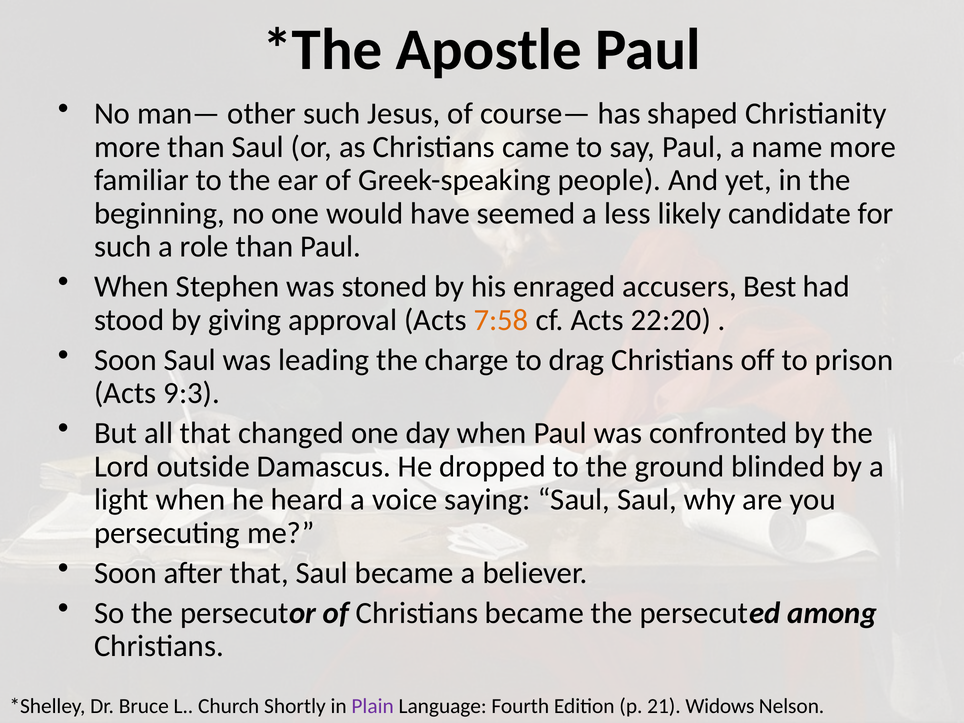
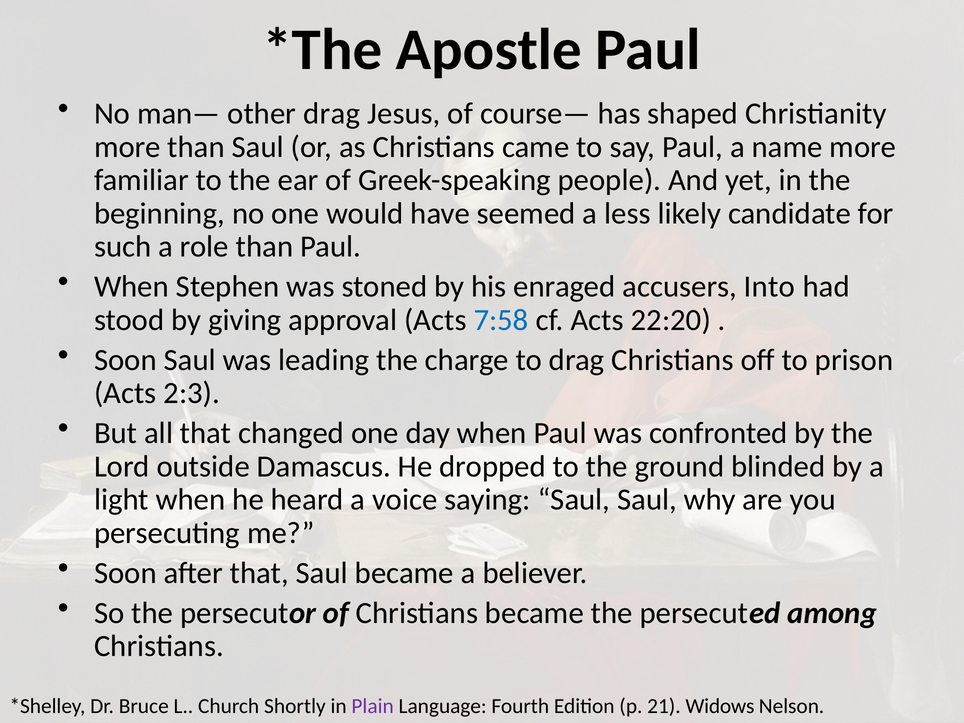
other such: such -> drag
Best: Best -> Into
7:58 colour: orange -> blue
9:3: 9:3 -> 2:3
